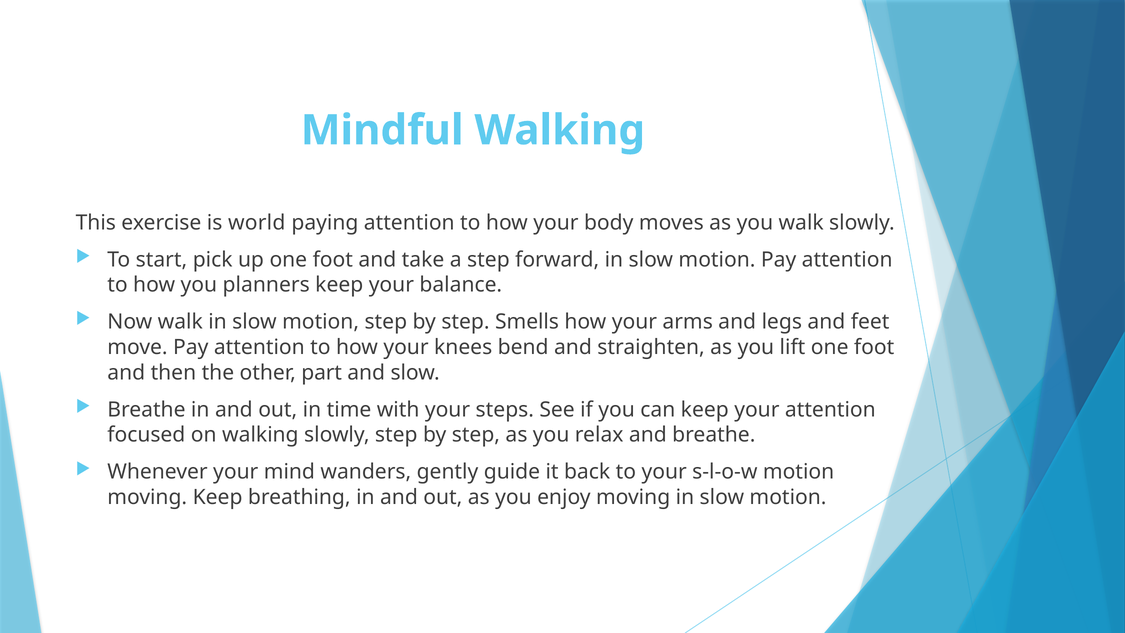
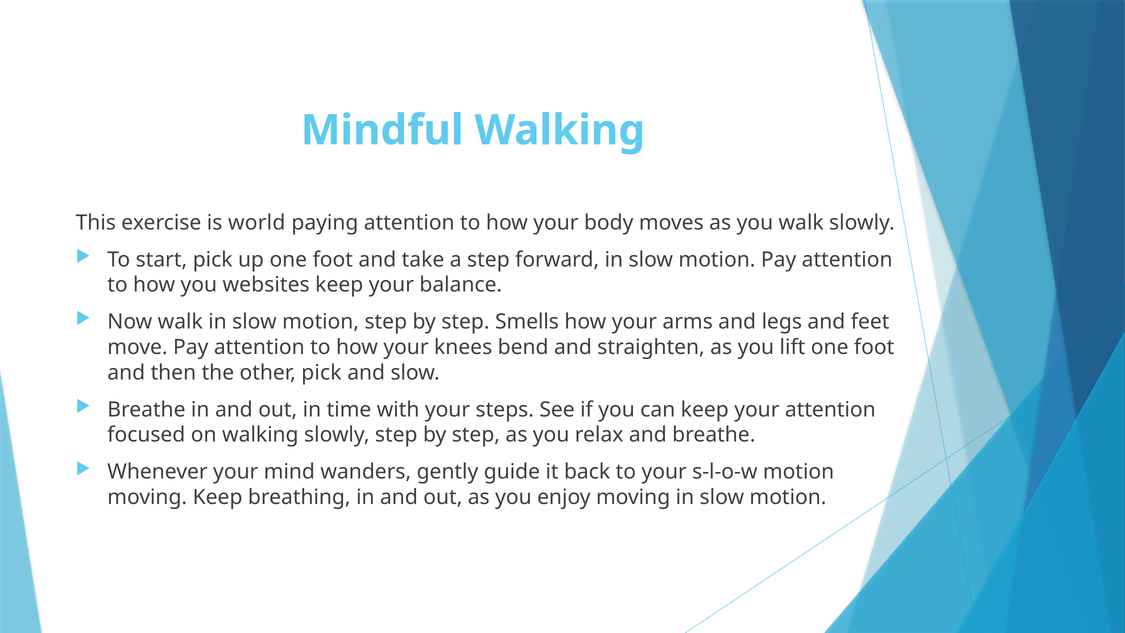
planners: planners -> websites
other part: part -> pick
